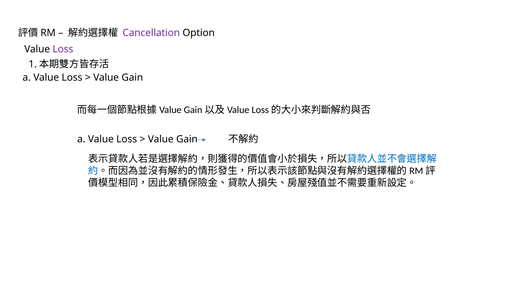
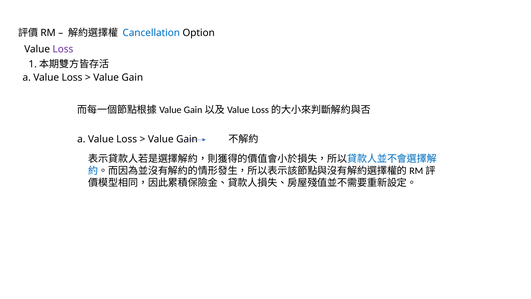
Cancellation colour: purple -> blue
